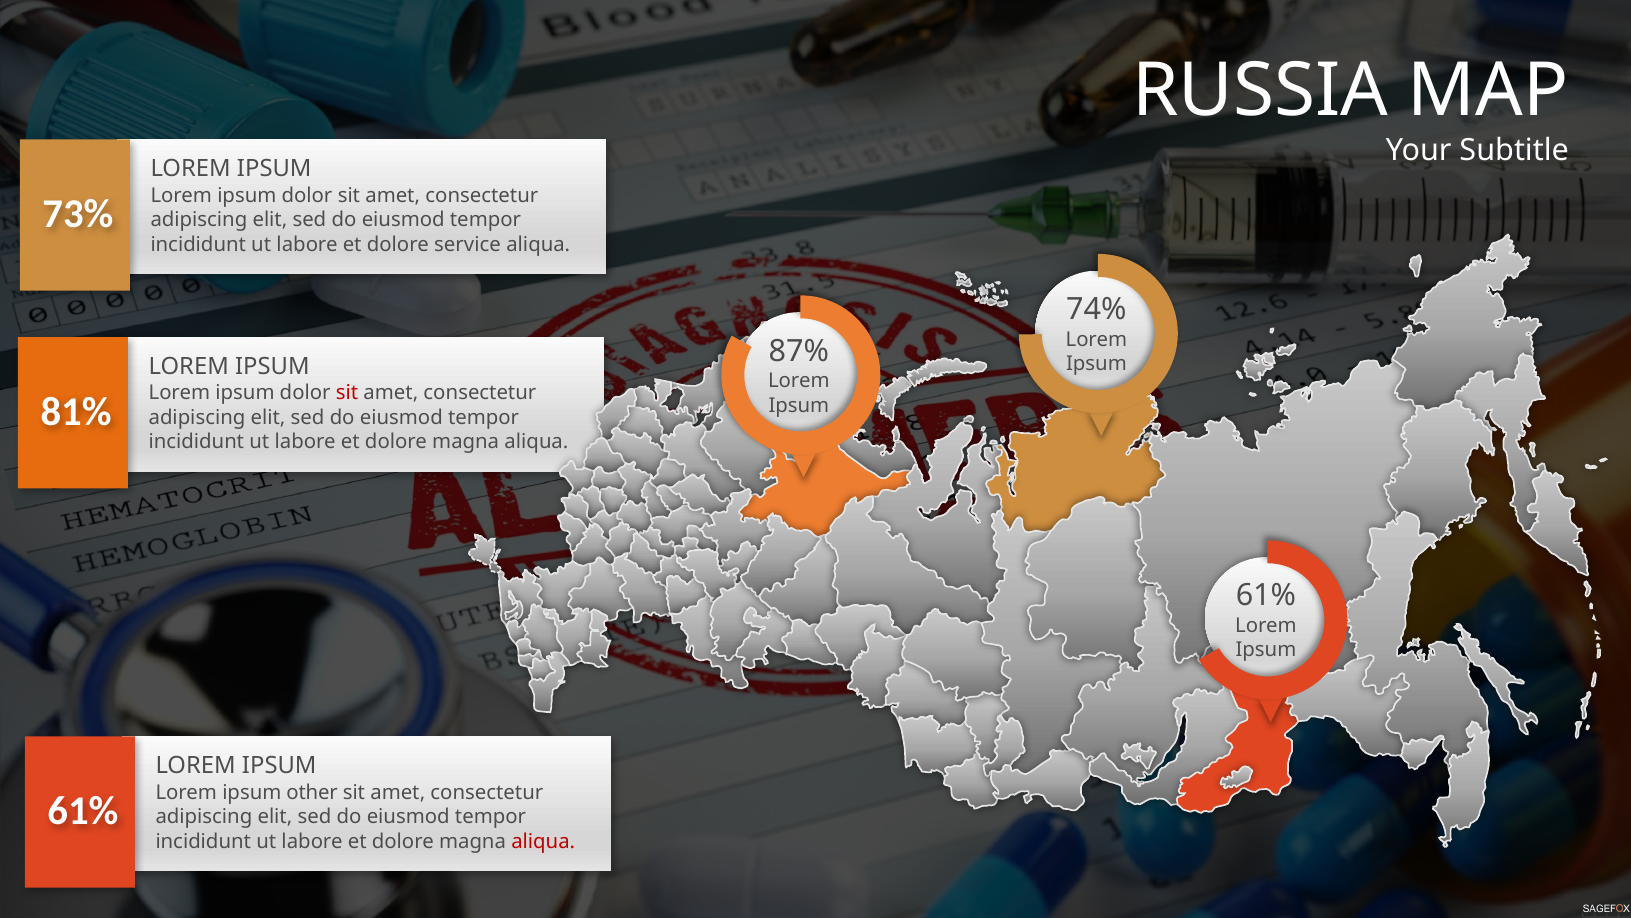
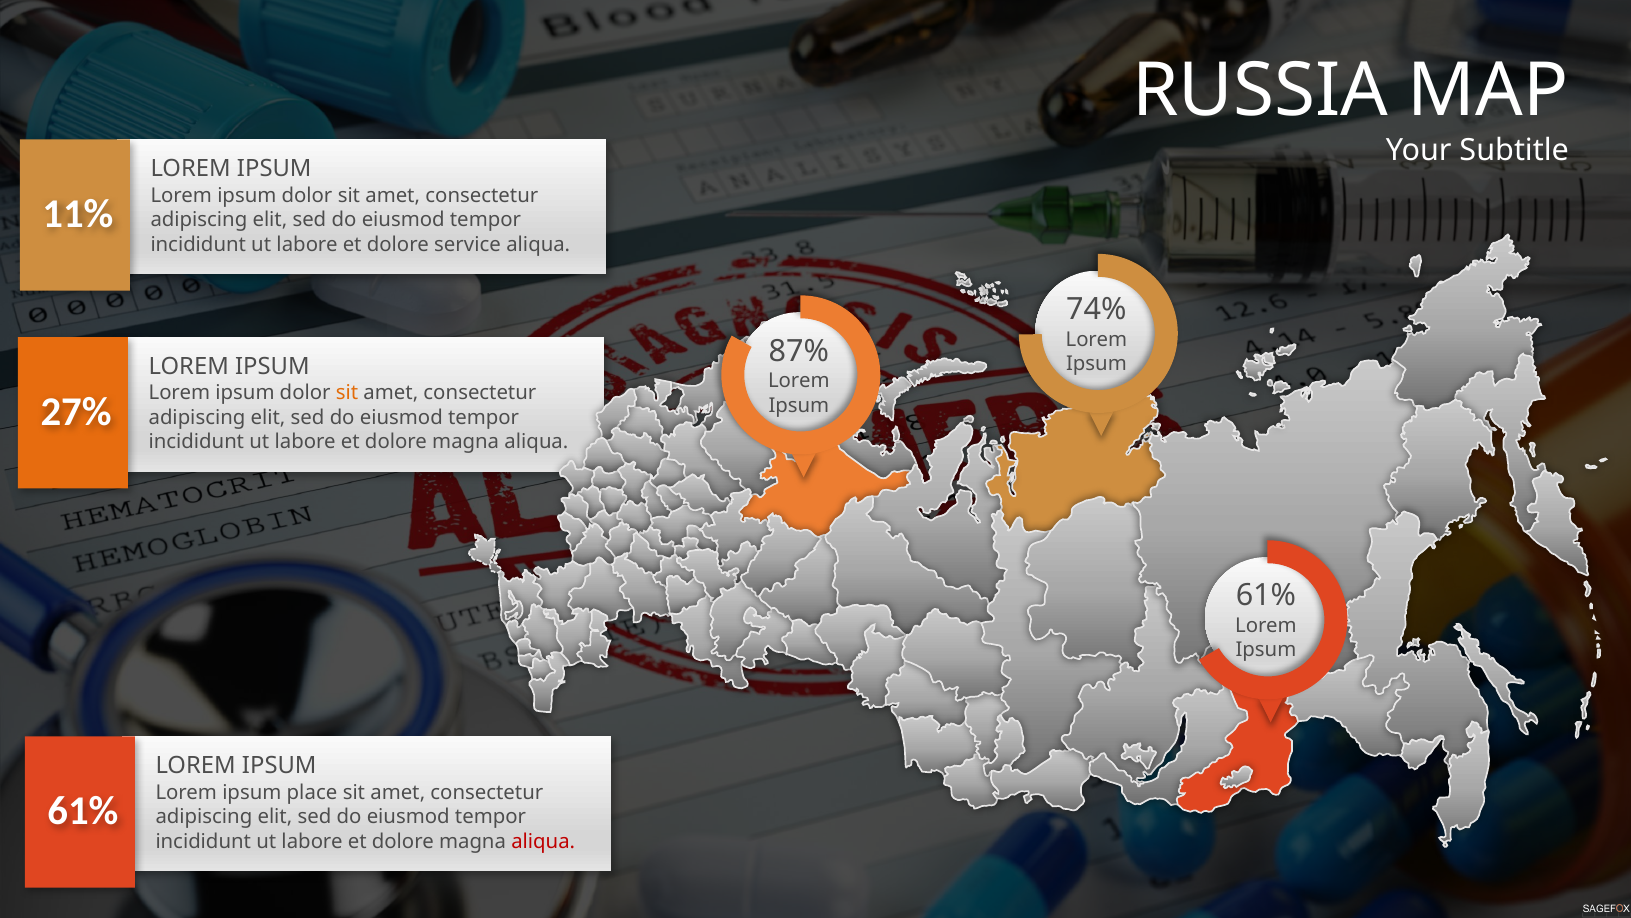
73%: 73% -> 11%
sit at (347, 393) colour: red -> orange
81%: 81% -> 27%
other: other -> place
